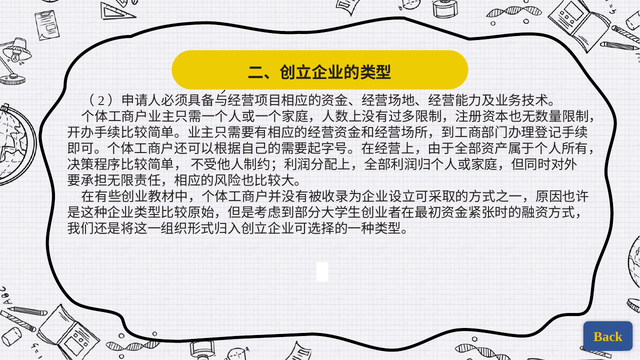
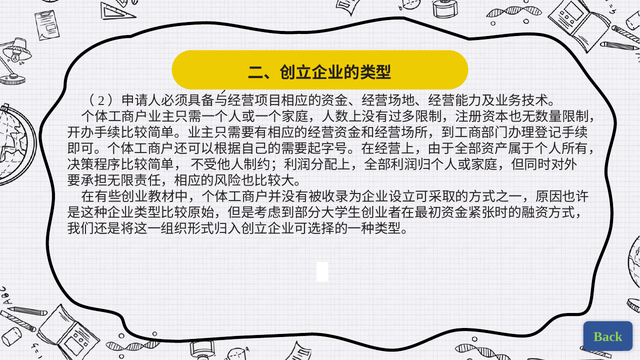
Back colour: yellow -> light green
